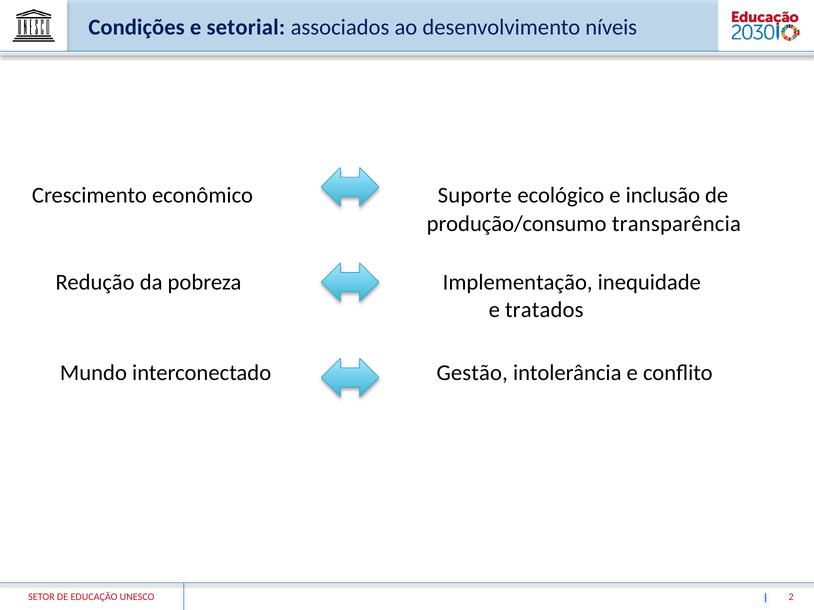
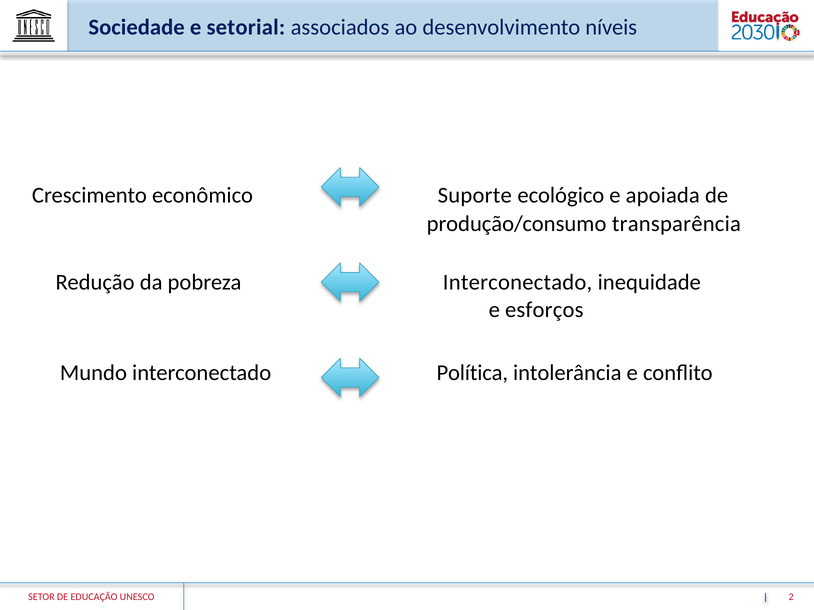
Condições: Condições -> Sociedade
inclusão: inclusão -> apoiada
pobreza Implementação: Implementação -> Interconectado
tratados: tratados -> esforços
Gestão: Gestão -> Política
